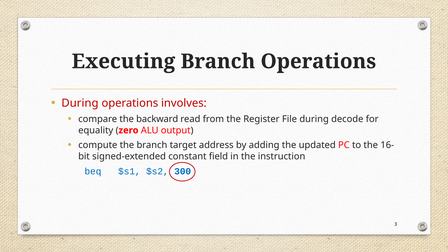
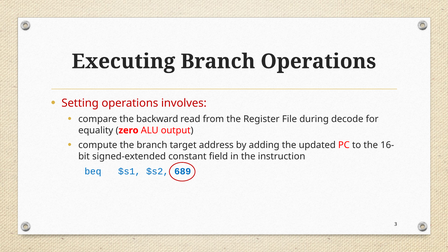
During at (80, 103): During -> Setting
300: 300 -> 689
